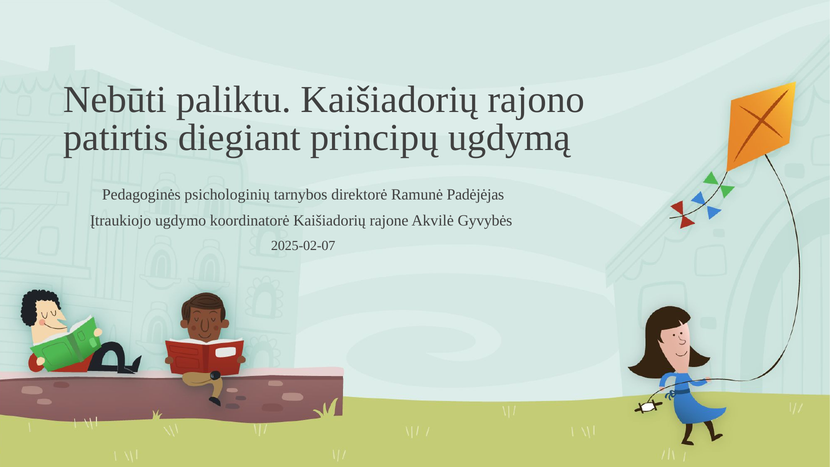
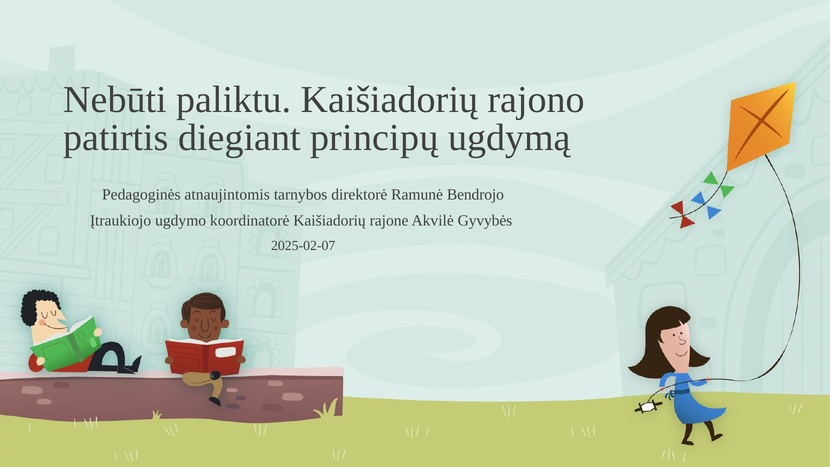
psichologinių: psichologinių -> atnaujintomis
Padėjėjas: Padėjėjas -> Bendrojo
